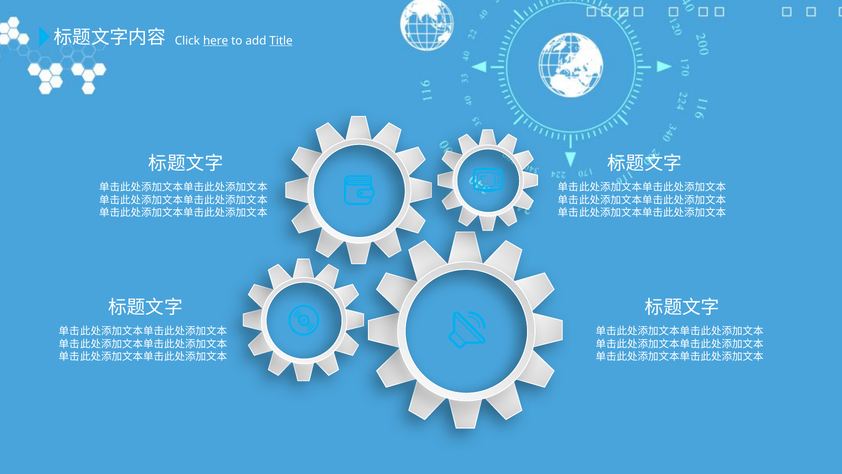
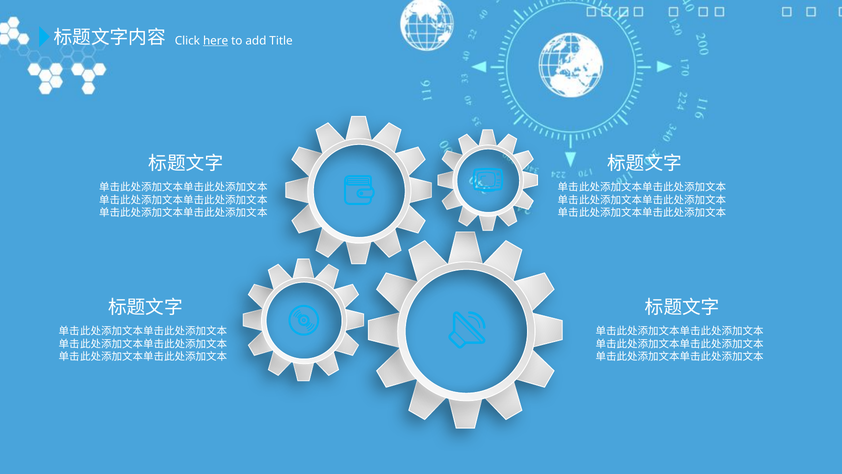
Title underline: present -> none
